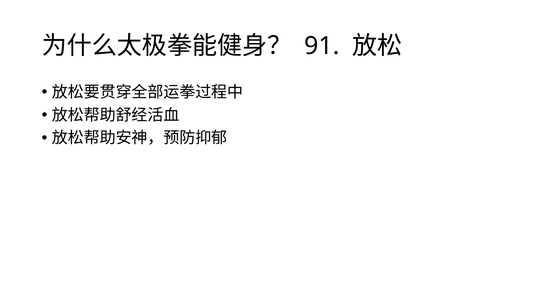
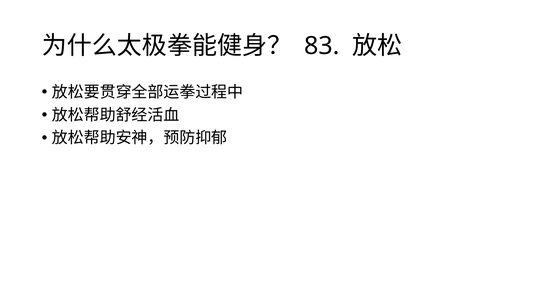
91: 91 -> 83
